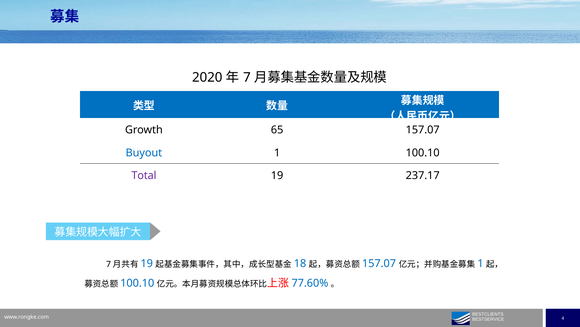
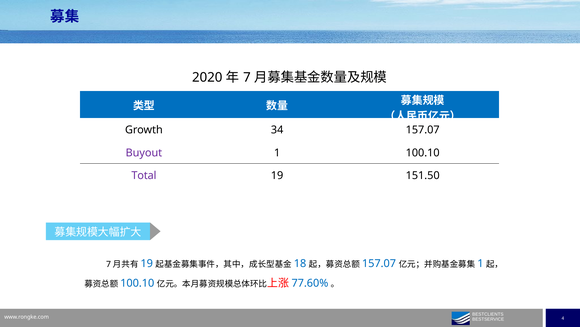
65: 65 -> 34
Buyout colour: blue -> purple
237.17: 237.17 -> 151.50
